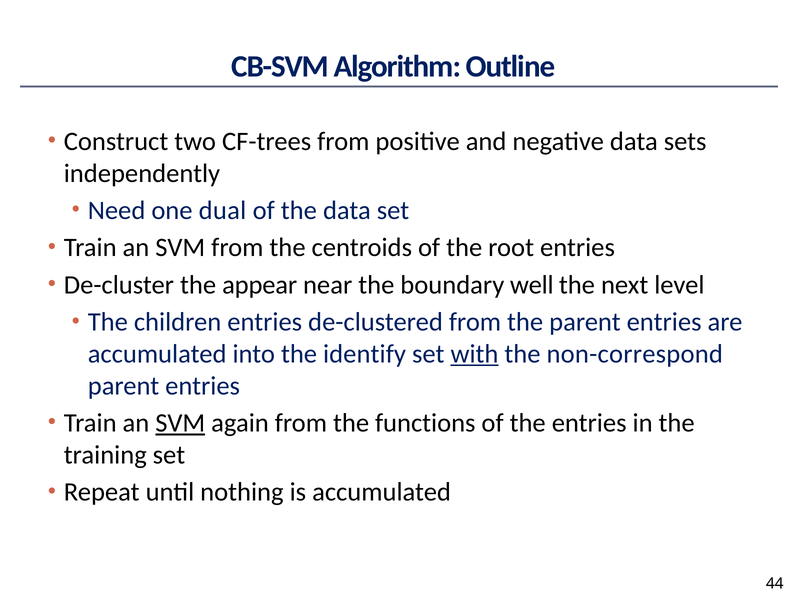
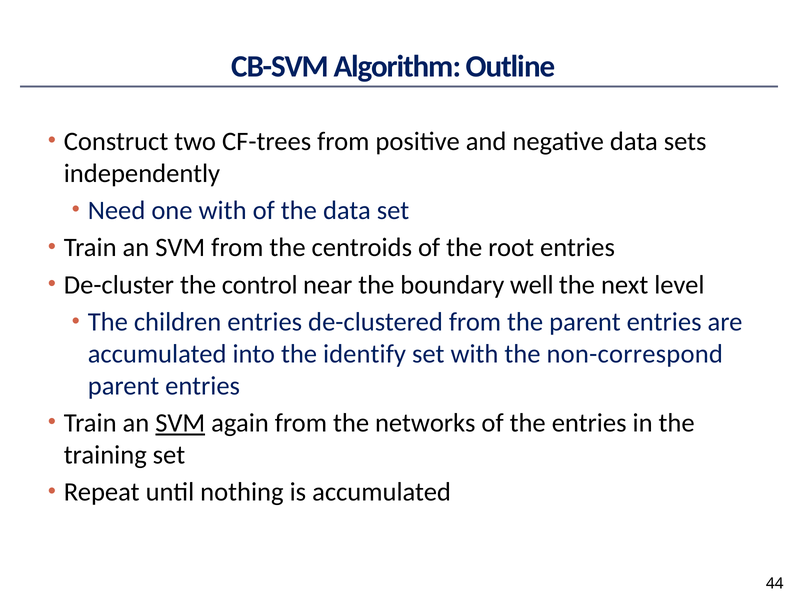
one dual: dual -> with
appear: appear -> control
with at (474, 354) underline: present -> none
functions: functions -> networks
